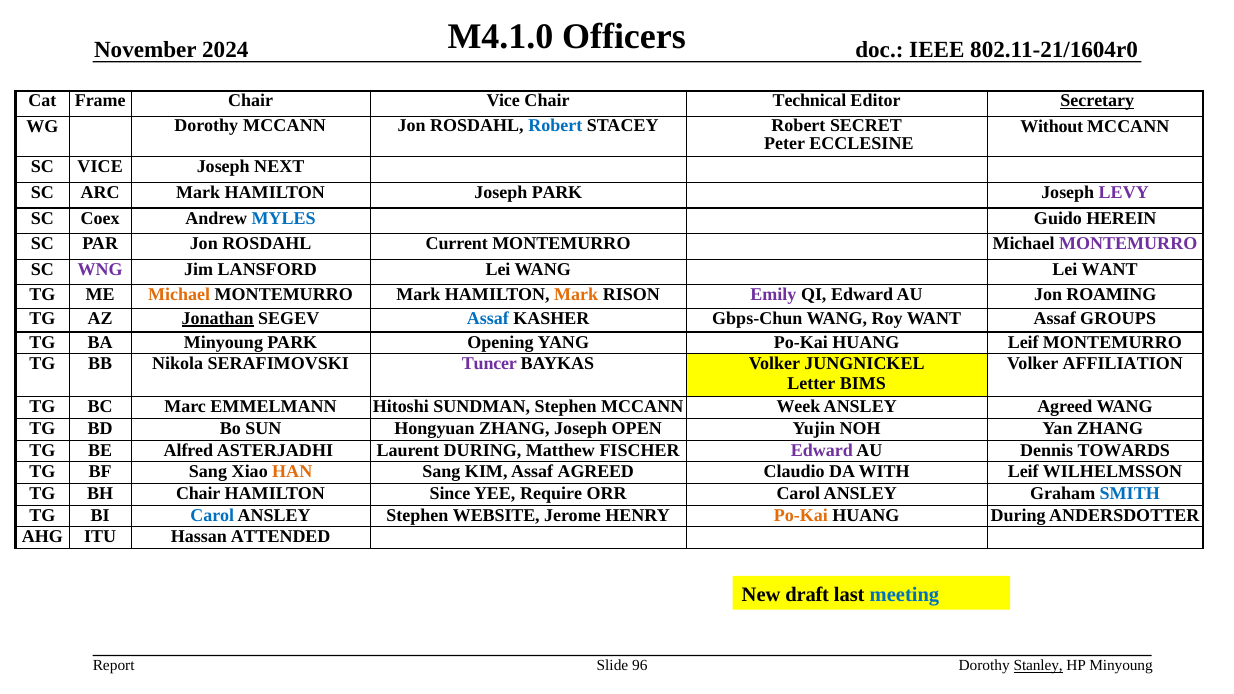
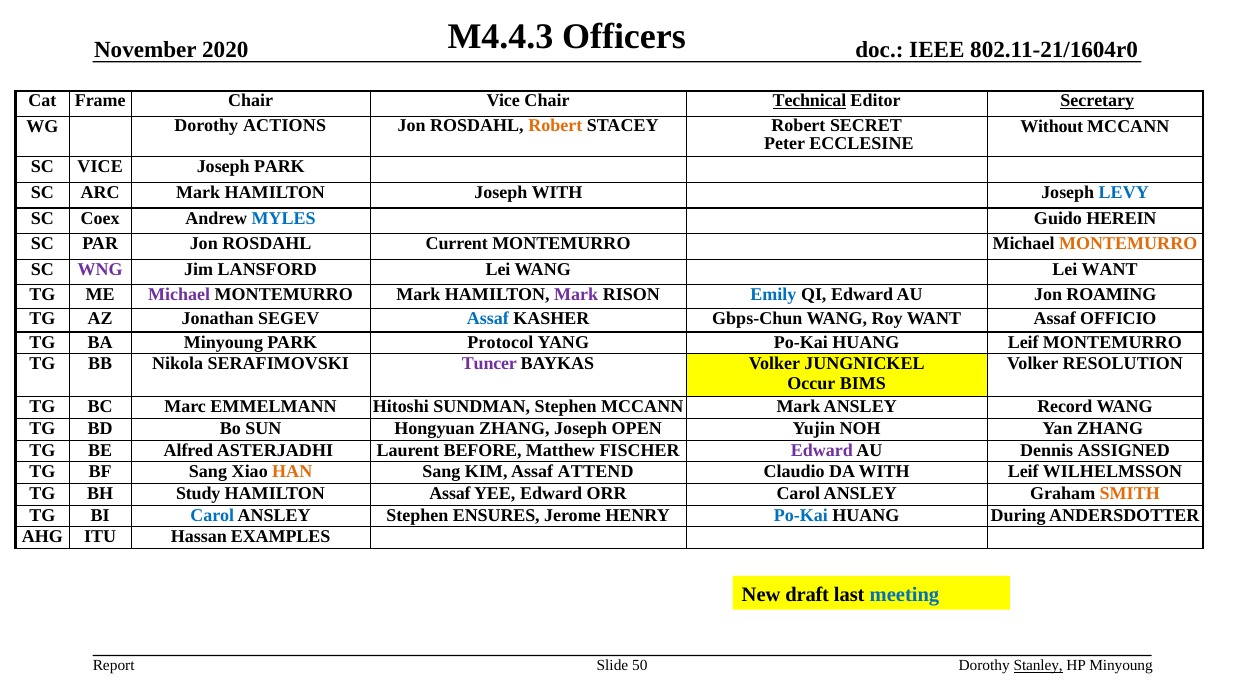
M4.1.0: M4.1.0 -> M4.4.3
2024: 2024 -> 2020
Technical underline: none -> present
Dorothy MCCANN: MCCANN -> ACTIONS
Robert at (555, 125) colour: blue -> orange
Joseph NEXT: NEXT -> PARK
Joseph PARK: PARK -> WITH
LEVY colour: purple -> blue
MONTEMURRO at (1128, 244) colour: purple -> orange
Michael at (179, 295) colour: orange -> purple
Mark at (576, 295) colour: orange -> purple
Emily colour: purple -> blue
Jonathan underline: present -> none
GROUPS: GROUPS -> OFFICIO
Opening: Opening -> Protocol
AFFILIATION: AFFILIATION -> RESOLUTION
Letter: Letter -> Occur
MCCANN Week: Week -> Mark
ANSLEY Agreed: Agreed -> Record
Laurent DURING: DURING -> BEFORE
TOWARDS: TOWARDS -> ASSIGNED
Assaf AGREED: AGREED -> ATTEND
BH Chair: Chair -> Study
HAMILTON Since: Since -> Assaf
YEE Require: Require -> Edward
SMITH colour: blue -> orange
WEBSITE: WEBSITE -> ENSURES
Po-Kai at (801, 515) colour: orange -> blue
ATTENDED: ATTENDED -> EXAMPLES
96: 96 -> 50
